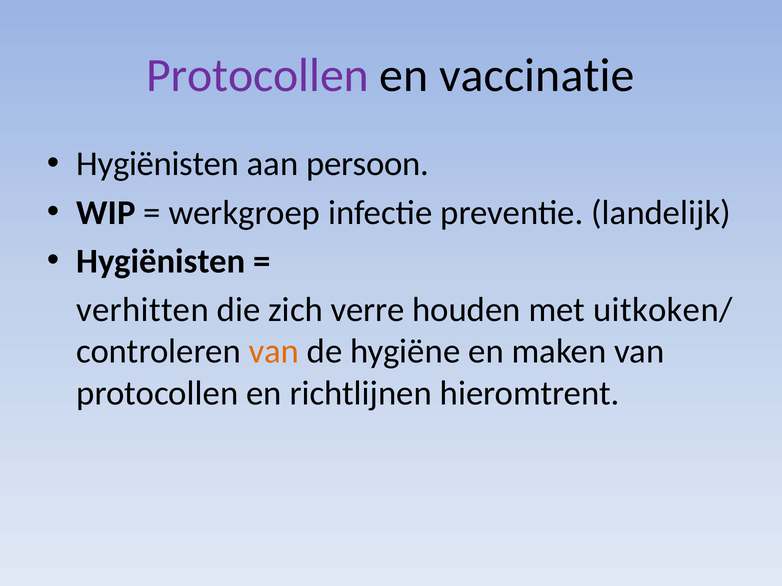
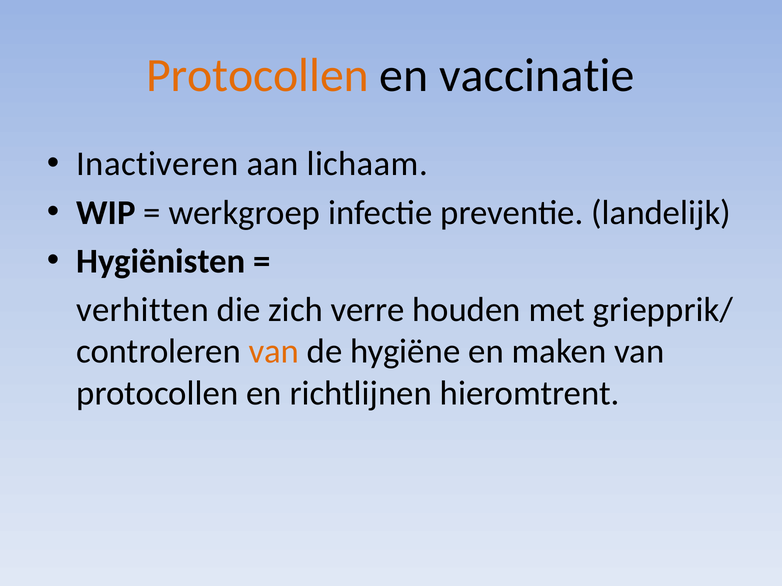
Protocollen at (258, 76) colour: purple -> orange
Hygiënisten at (158, 164): Hygiënisten -> Inactiveren
persoon: persoon -> lichaam
uitkoken/: uitkoken/ -> griepprik/
